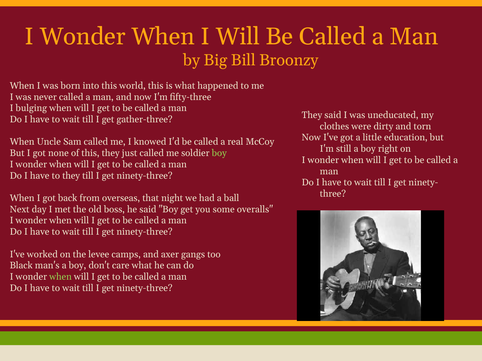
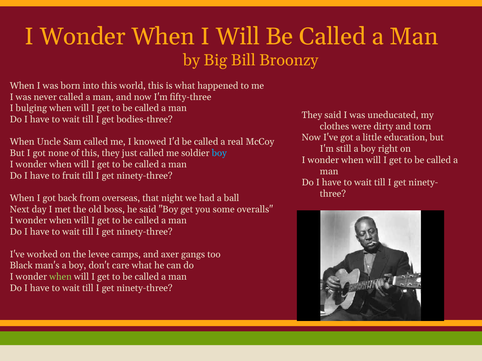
gather-three: gather-three -> bodies-three
boy at (219, 153) colour: light green -> light blue
to they: they -> fruit
